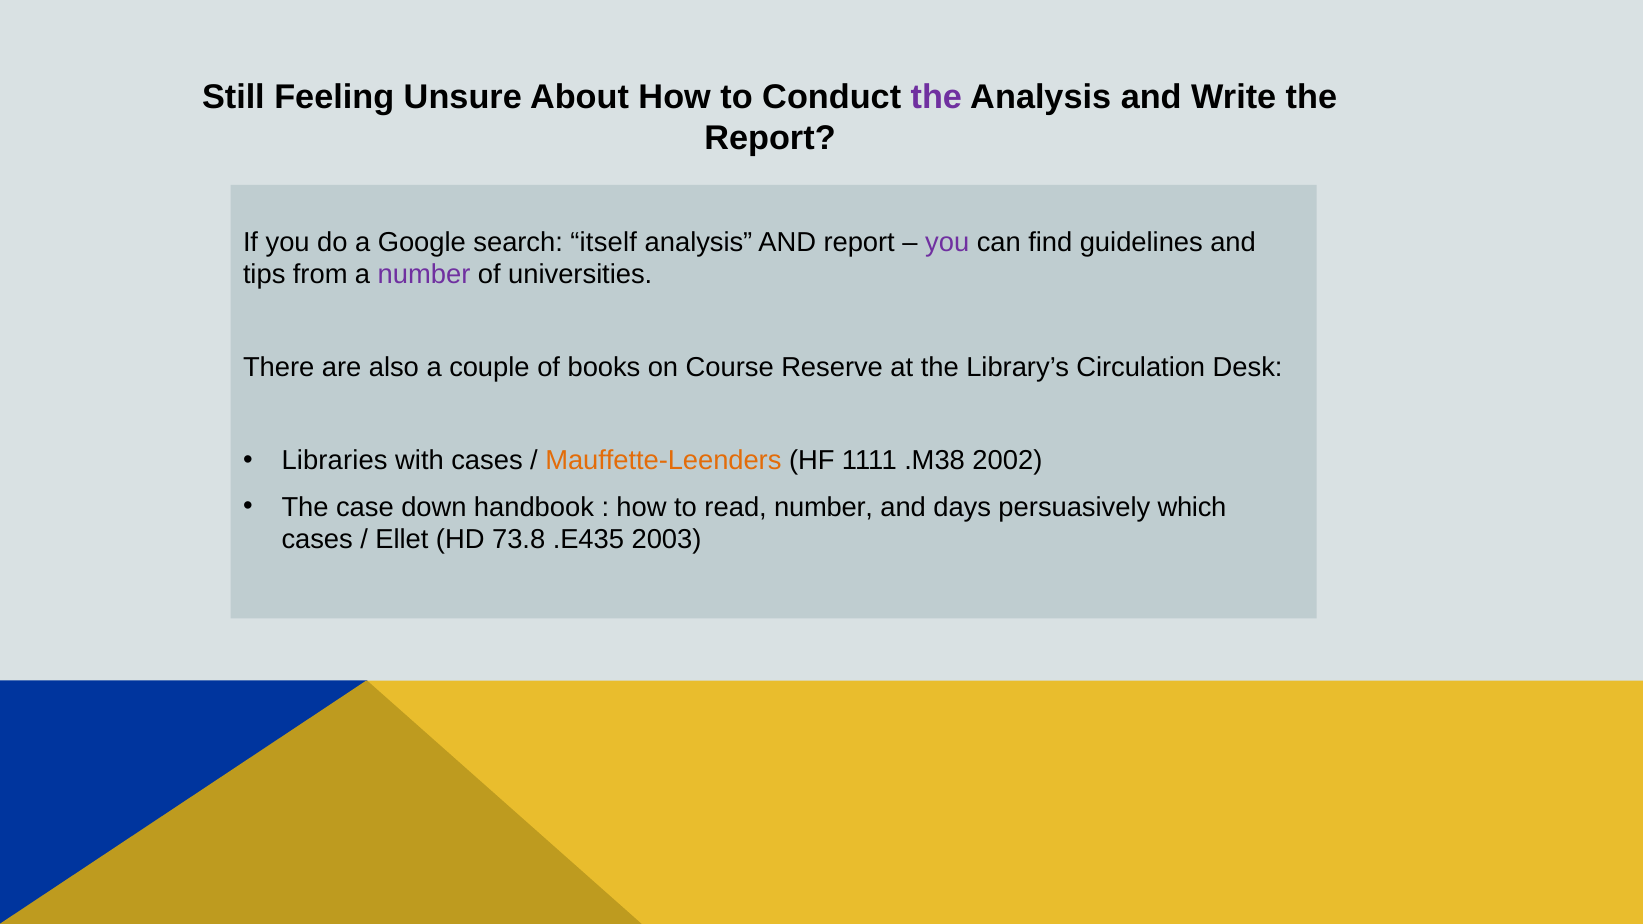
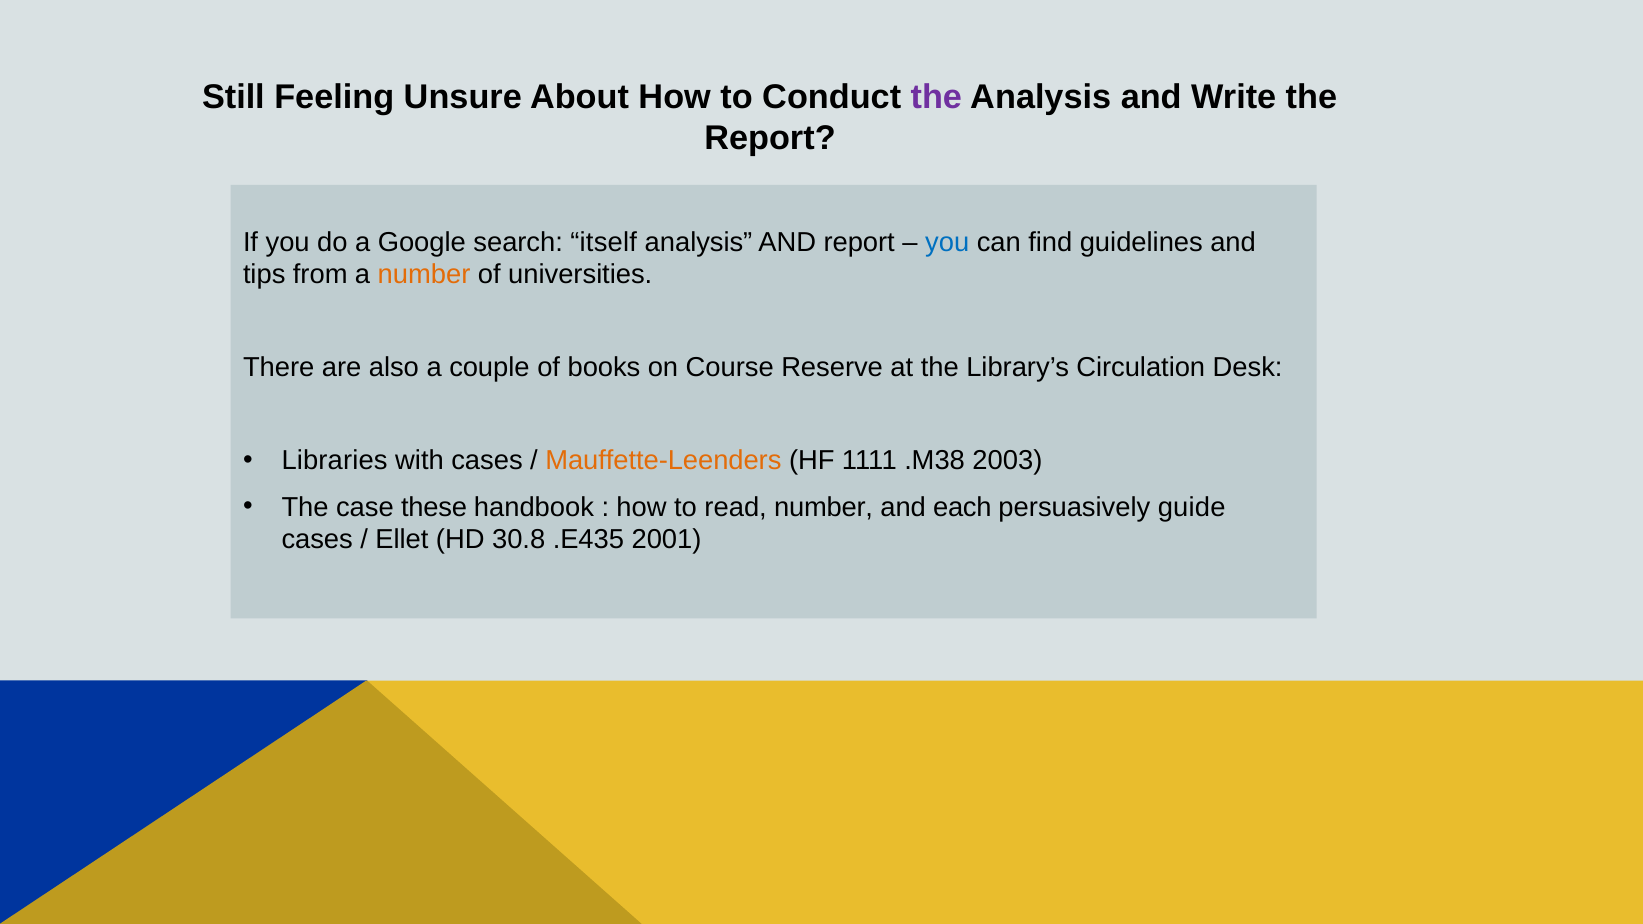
you at (947, 242) colour: purple -> blue
number at (424, 275) colour: purple -> orange
2002: 2002 -> 2003
down: down -> these
days: days -> each
which: which -> guide
73.8: 73.8 -> 30.8
2003: 2003 -> 2001
